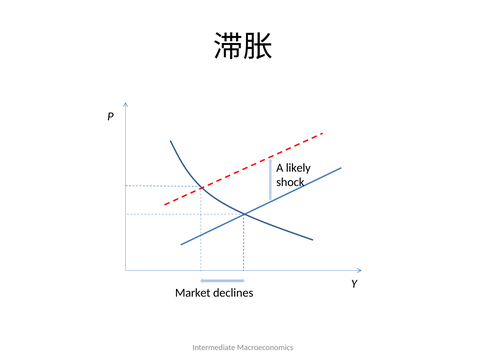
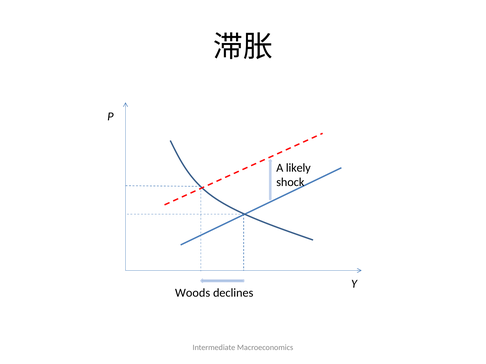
Market: Market -> Woods
